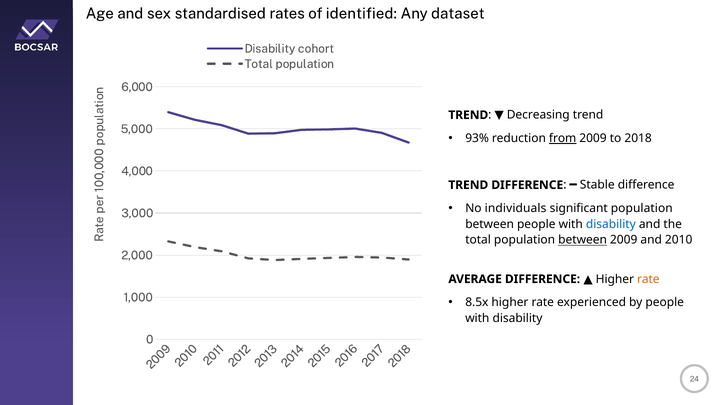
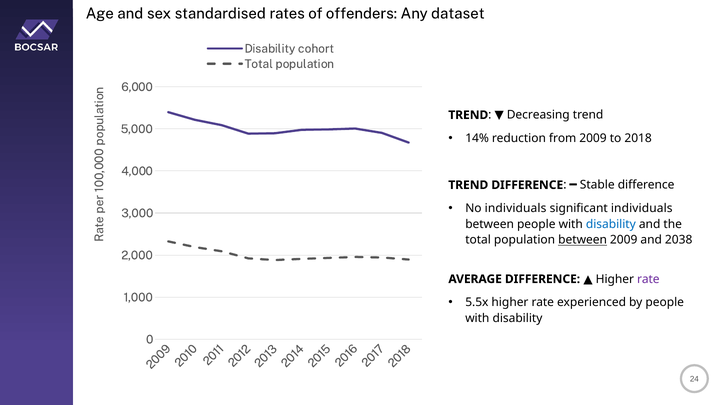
identified: identified -> offenders
93%: 93% -> 14%
from underline: present -> none
significant population: population -> individuals
2010: 2010 -> 2038
rate at (648, 279) colour: orange -> purple
8.5x: 8.5x -> 5.5x
